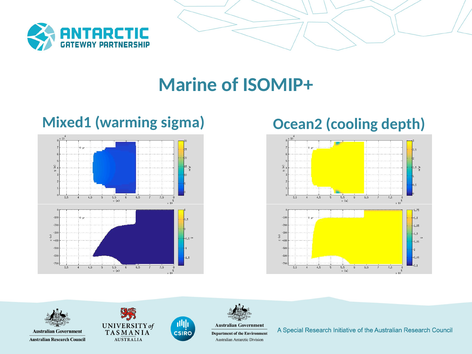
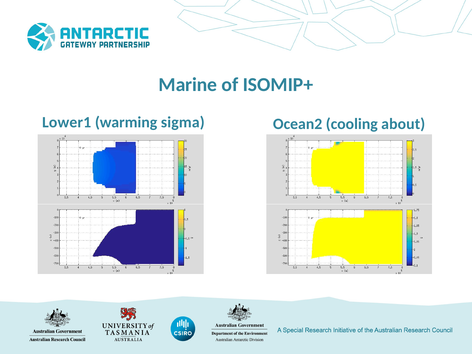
Mixed1: Mixed1 -> Lower1
depth: depth -> about
